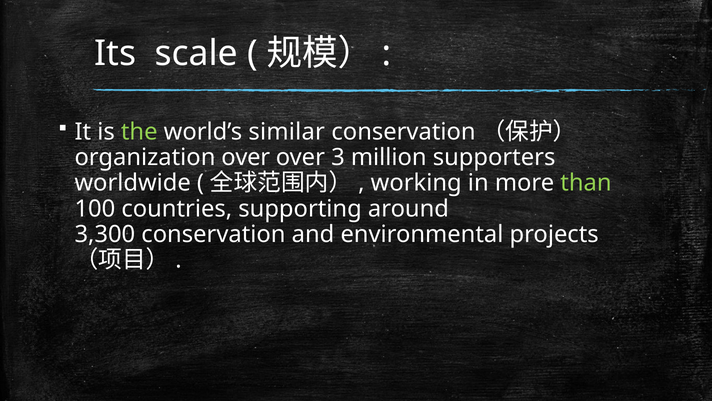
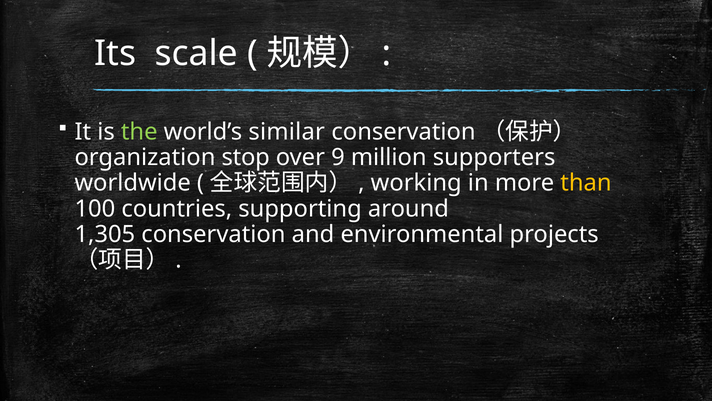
organization over: over -> stop
3: 3 -> 9
than colour: light green -> yellow
3,300: 3,300 -> 1,305
